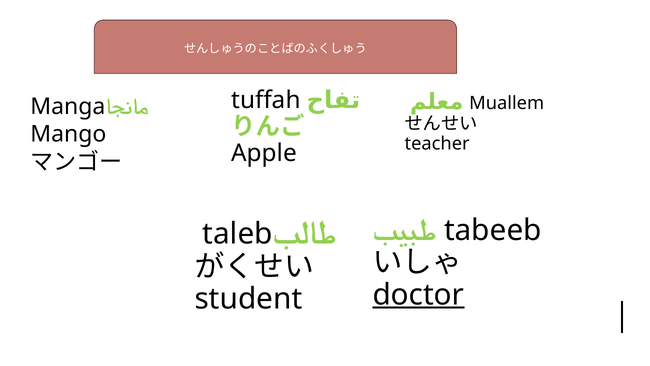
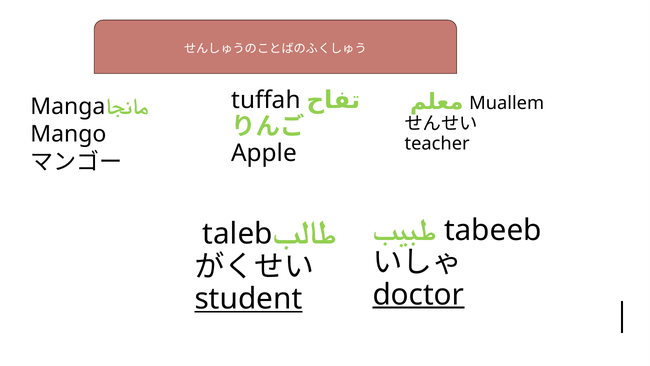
student underline: none -> present
